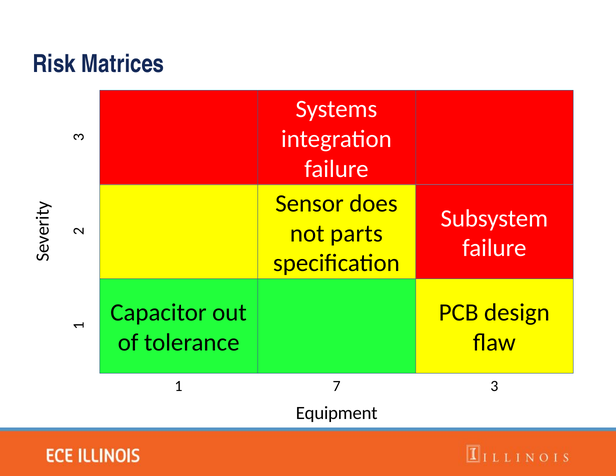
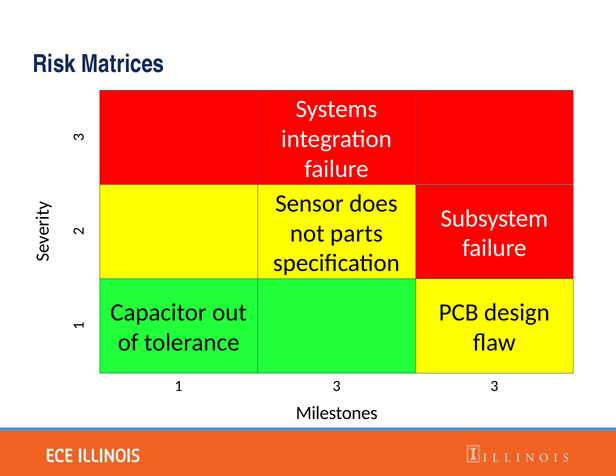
1 7: 7 -> 3
Equipment: Equipment -> Milestones
